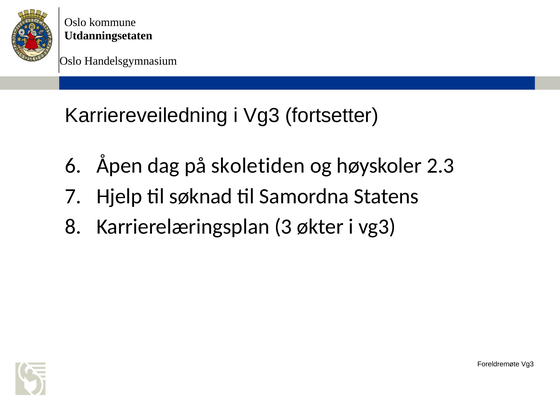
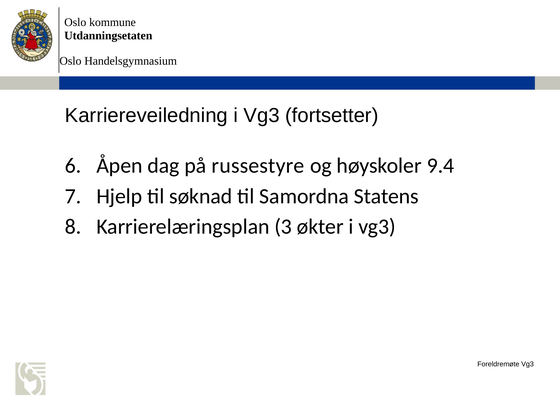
skoletiden: skoletiden -> russestyre
2.3: 2.3 -> 9.4
